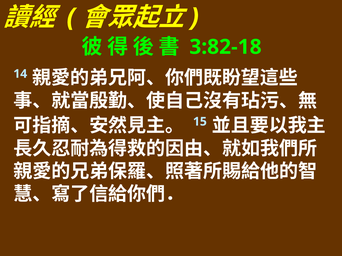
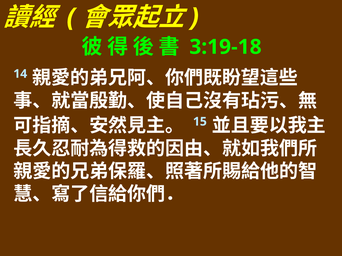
3:82-18: 3:82-18 -> 3:19-18
